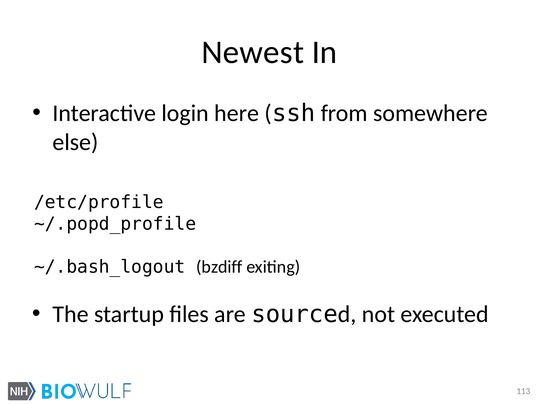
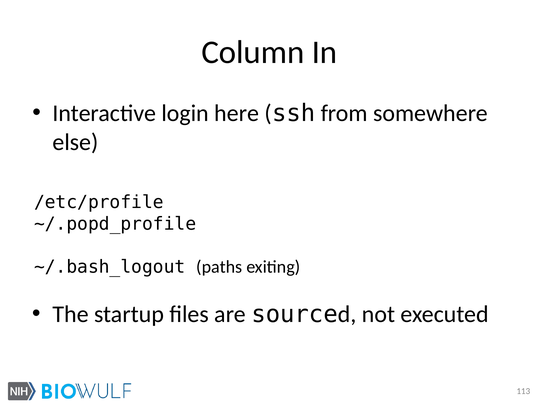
Newest: Newest -> Column
bzdiff: bzdiff -> paths
